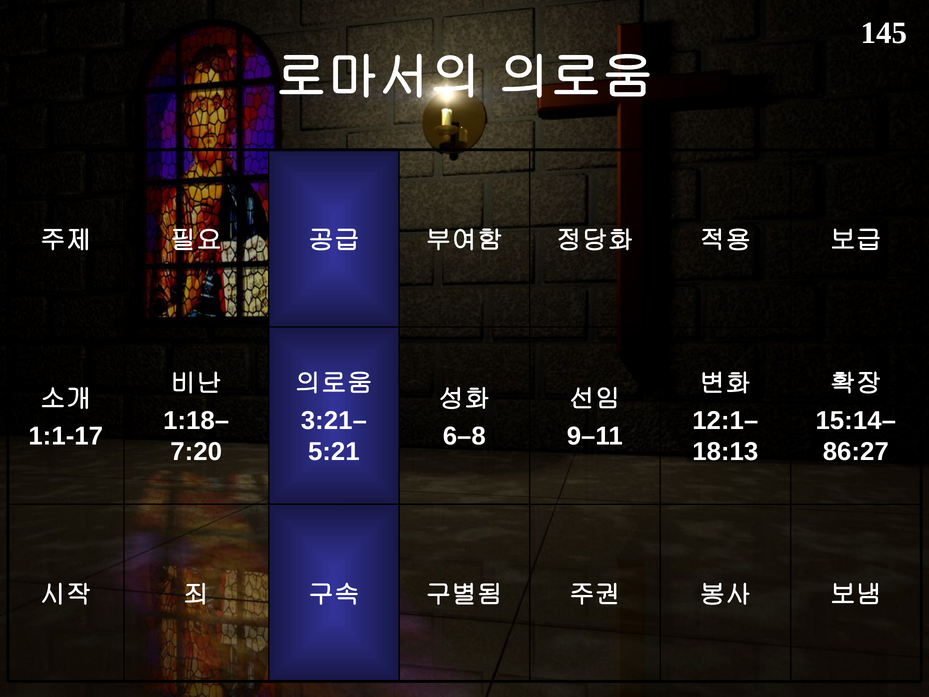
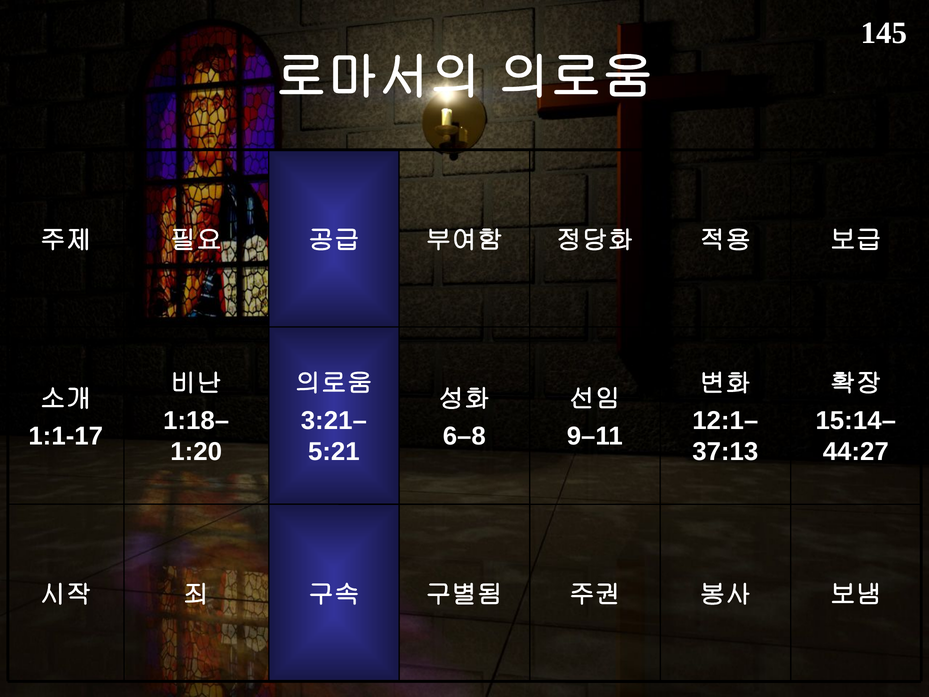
7:20: 7:20 -> 1:20
18:13: 18:13 -> 37:13
86:27: 86:27 -> 44:27
